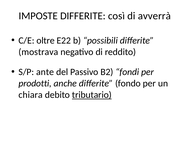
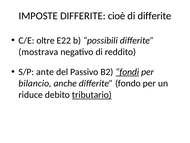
così: così -> cioè
di avverrà: avverrà -> differite
fondi underline: none -> present
prodotti: prodotti -> bilancio
chiara: chiara -> riduce
